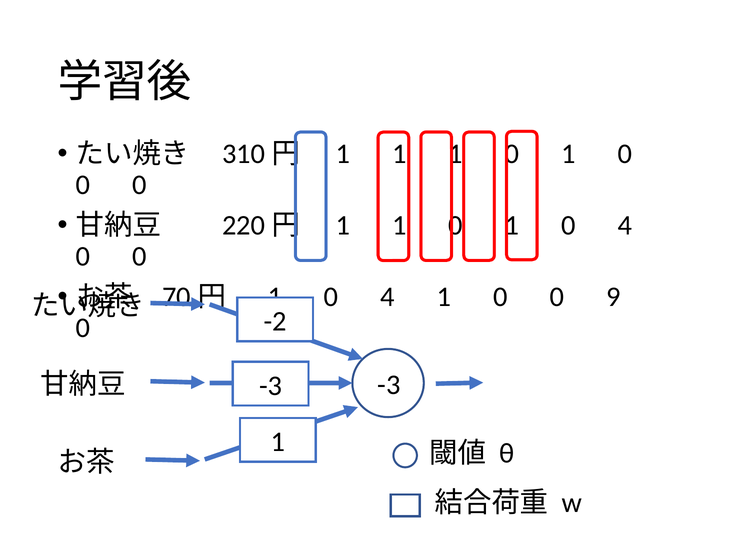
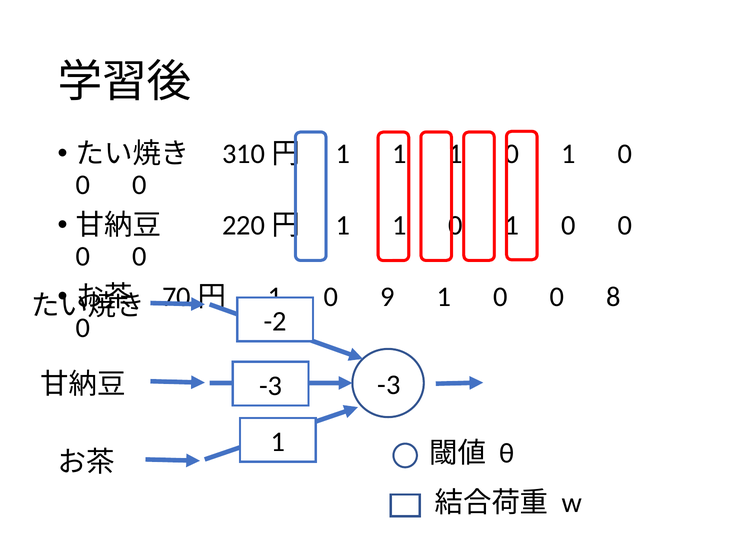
4 at (625, 226): 4 -> 0
4 at (388, 297): 4 -> 9
9: 9 -> 8
